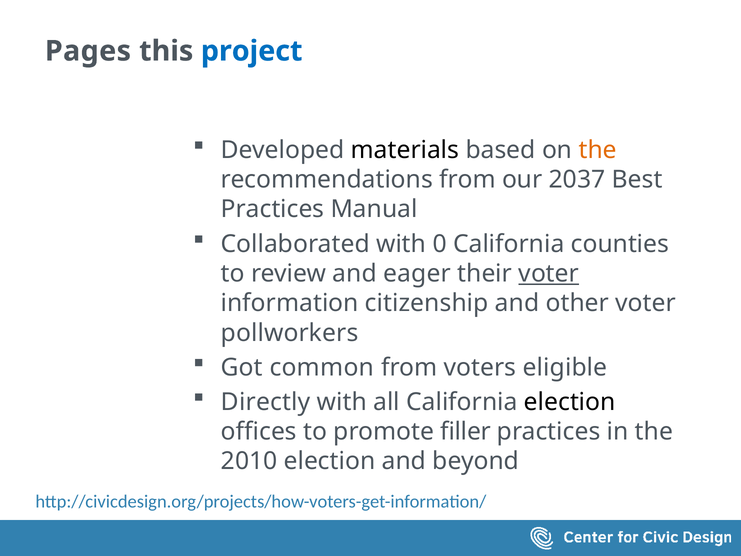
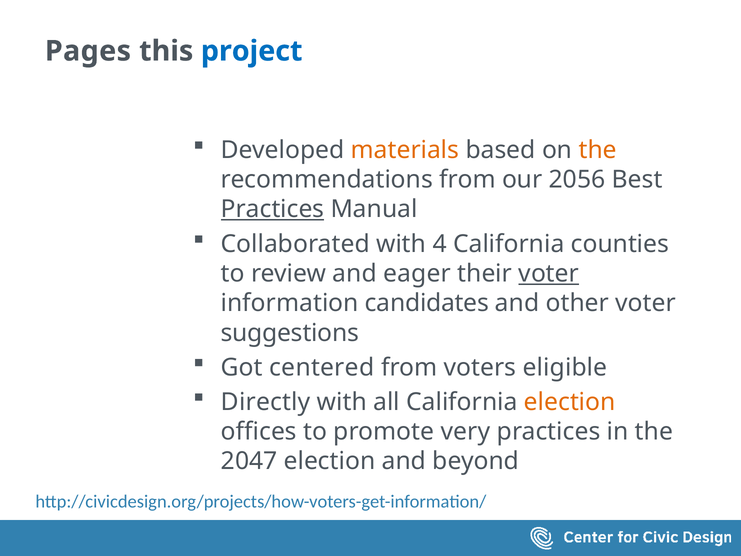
materials colour: black -> orange
2037: 2037 -> 2056
Practices at (273, 209) underline: none -> present
0: 0 -> 4
citizenship: citizenship -> candidates
pollworkers: pollworkers -> suggestions
common: common -> centered
election at (570, 402) colour: black -> orange
filler: filler -> very
2010: 2010 -> 2047
